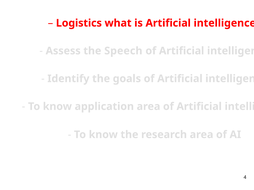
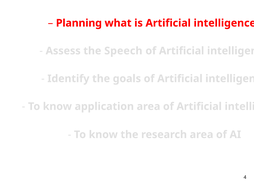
Logistics: Logistics -> Planning
